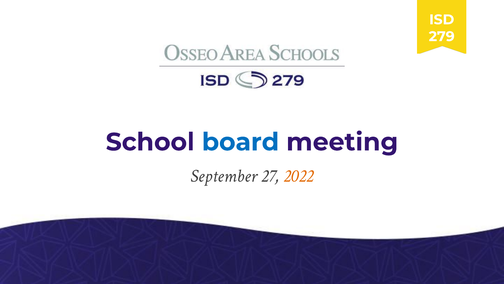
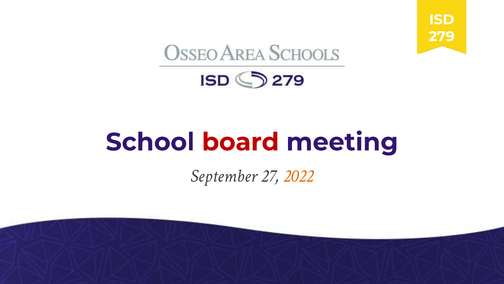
board colour: blue -> red
